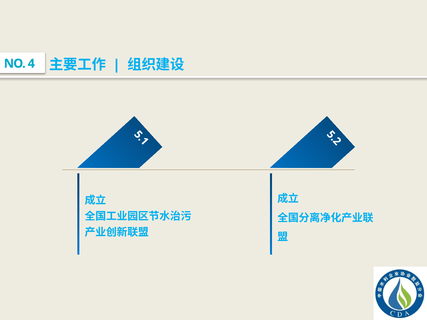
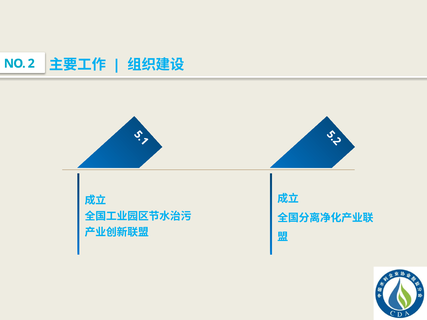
NO 4: 4 -> 2
